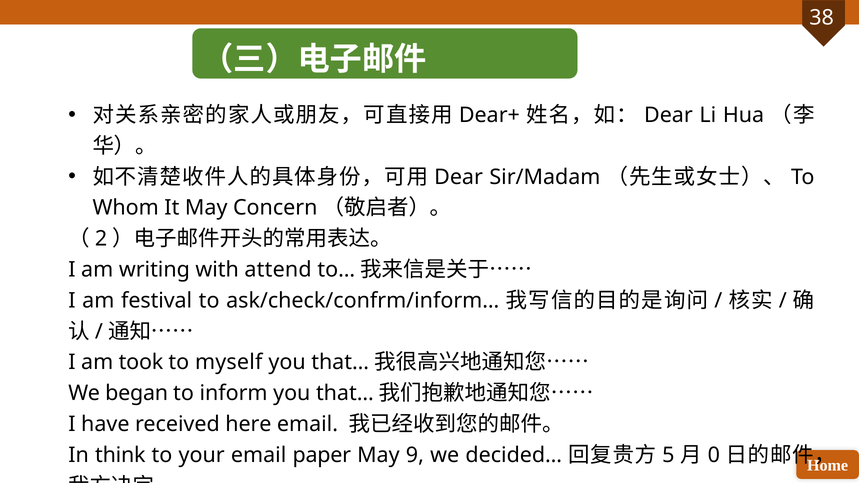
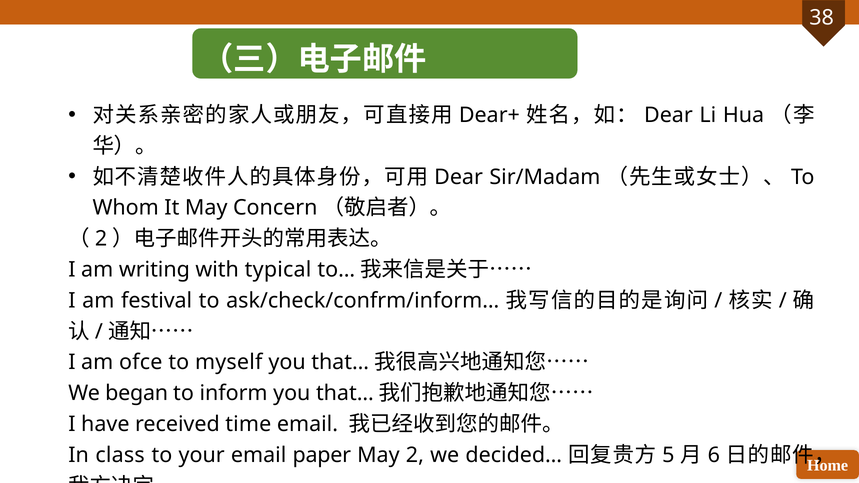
attend: attend -> typical
took: took -> ofce
here: here -> time
think: think -> class
May 9: 9 -> 2
0: 0 -> 6
